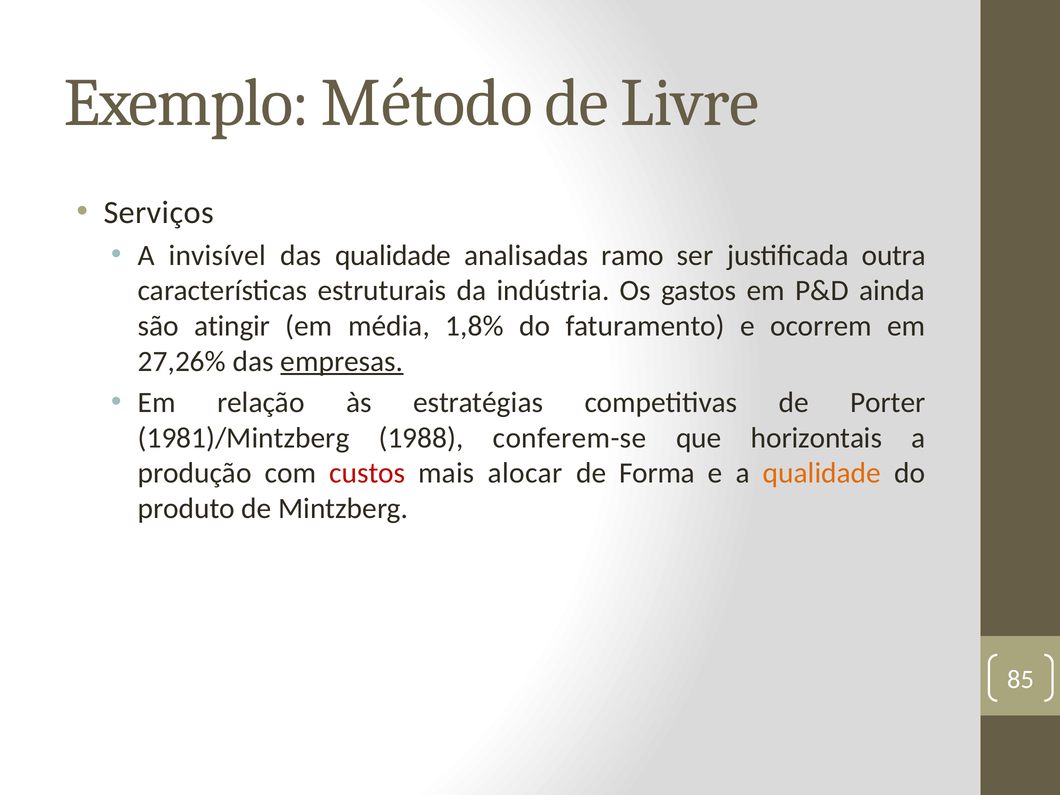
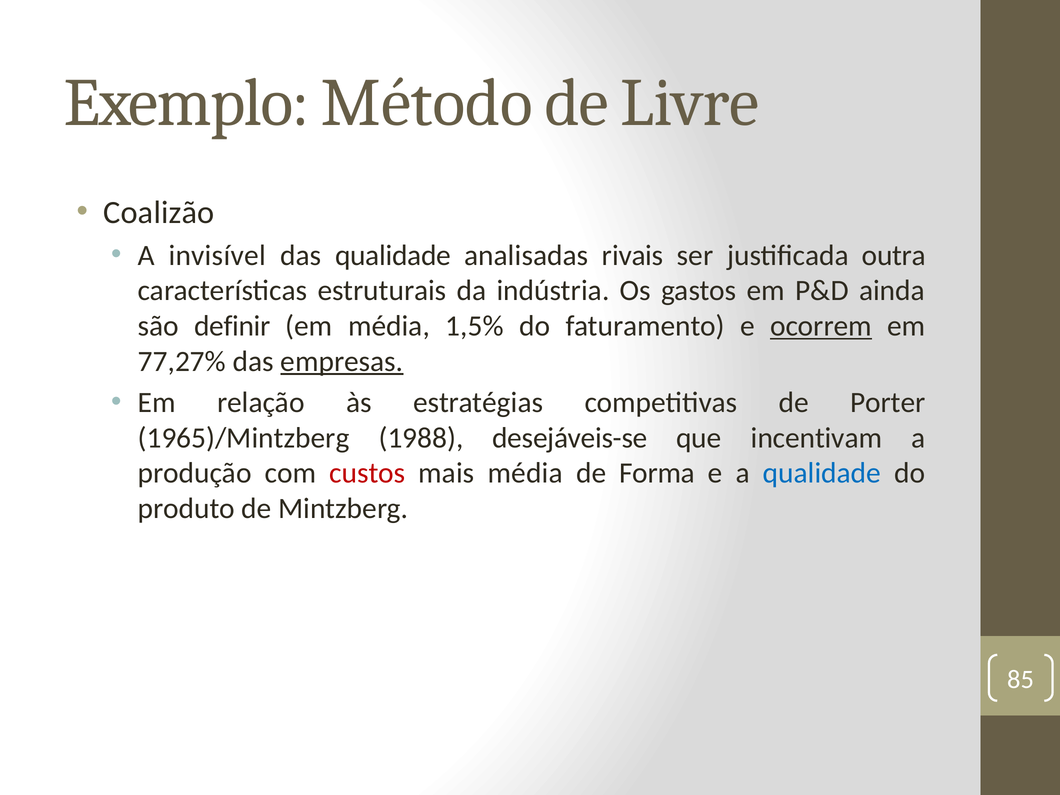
Serviços: Serviços -> Coalizão
ramo: ramo -> rivais
atingir: atingir -> definir
1,8%: 1,8% -> 1,5%
ocorrem underline: none -> present
27,26%: 27,26% -> 77,27%
1981)/Mintzberg: 1981)/Mintzberg -> 1965)/Mintzberg
conferem-se: conferem-se -> desejáveis-se
horizontais: horizontais -> incentivam
mais alocar: alocar -> média
qualidade at (822, 473) colour: orange -> blue
